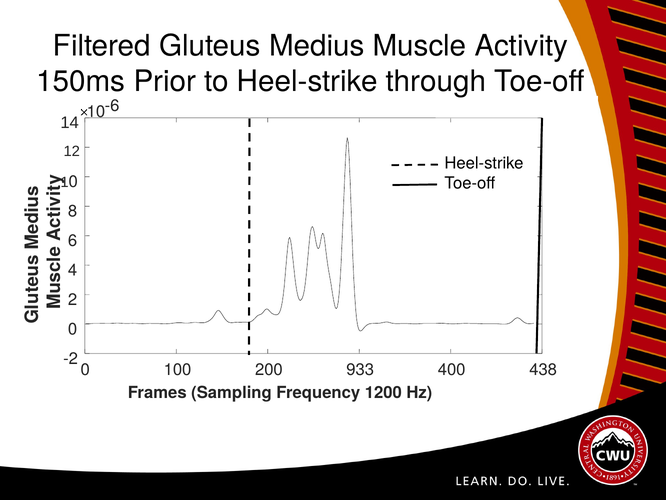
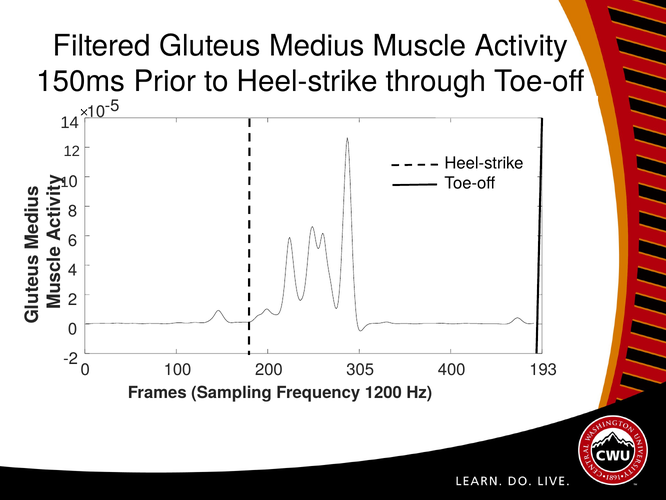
-6: -6 -> -5
933: 933 -> 305
438: 438 -> 193
